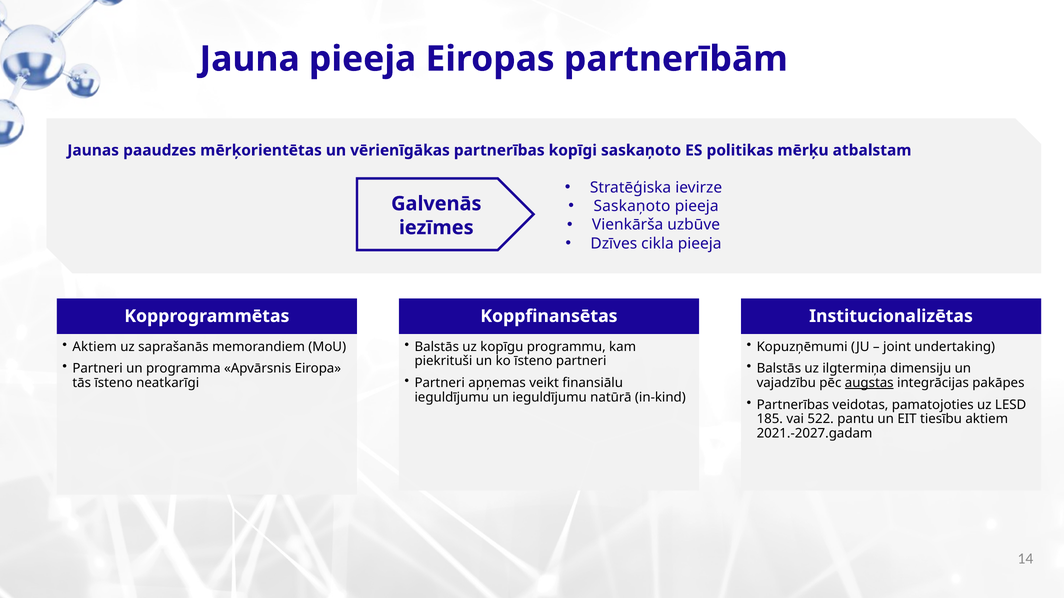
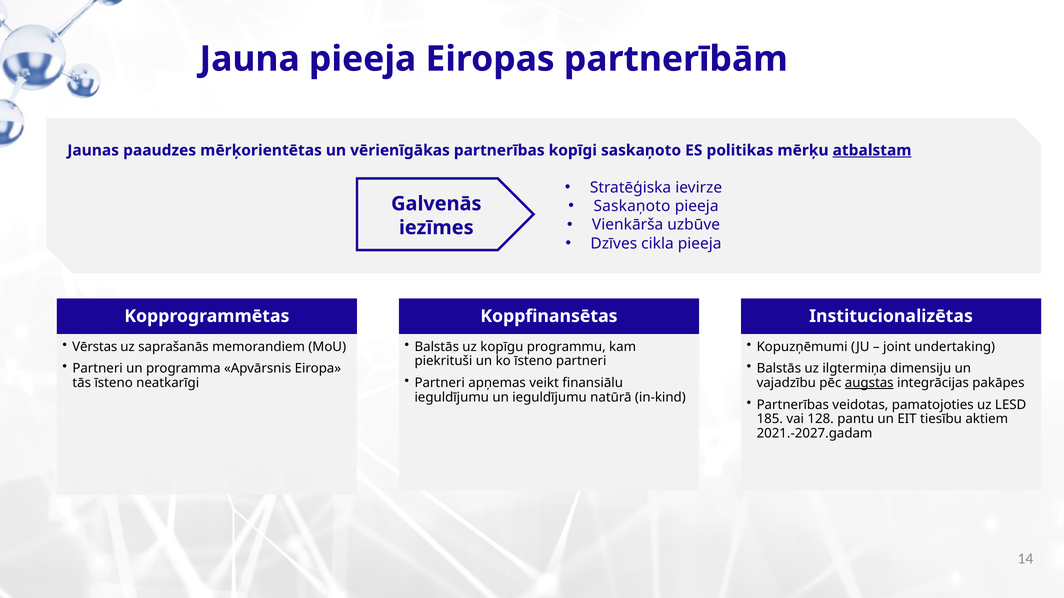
atbalstam underline: none -> present
Aktiem at (95, 347): Aktiem -> Vērstas
522: 522 -> 128
